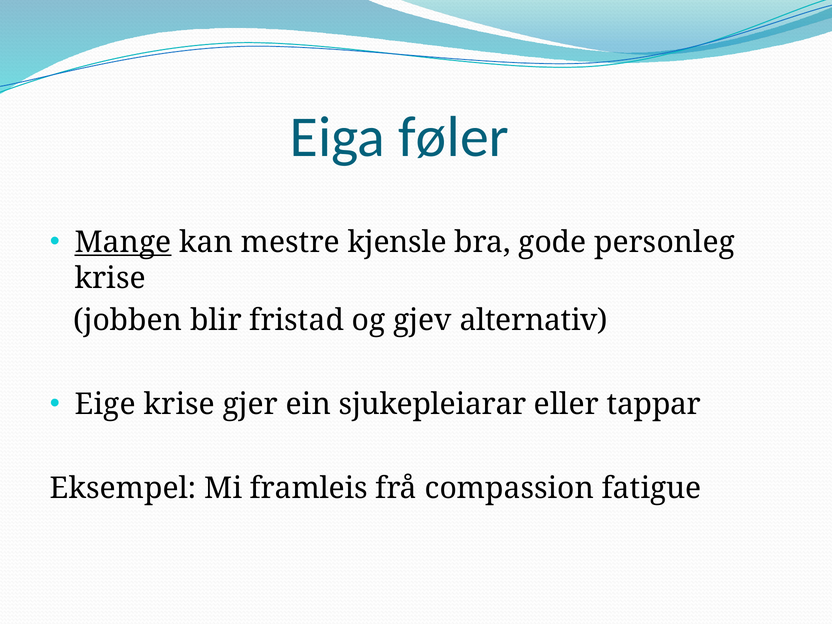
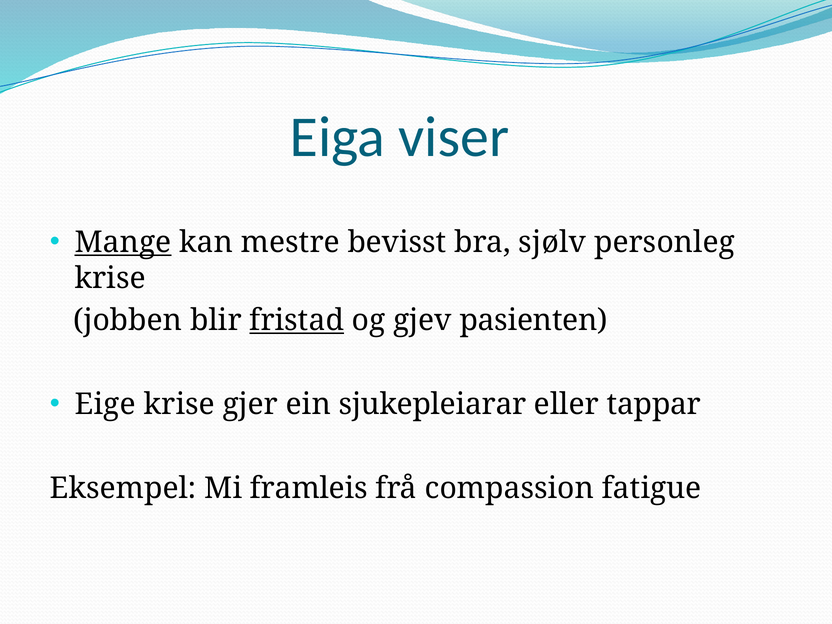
føler: føler -> viser
kjensle: kjensle -> bevisst
gode: gode -> sjølv
fristad underline: none -> present
alternativ: alternativ -> pasienten
